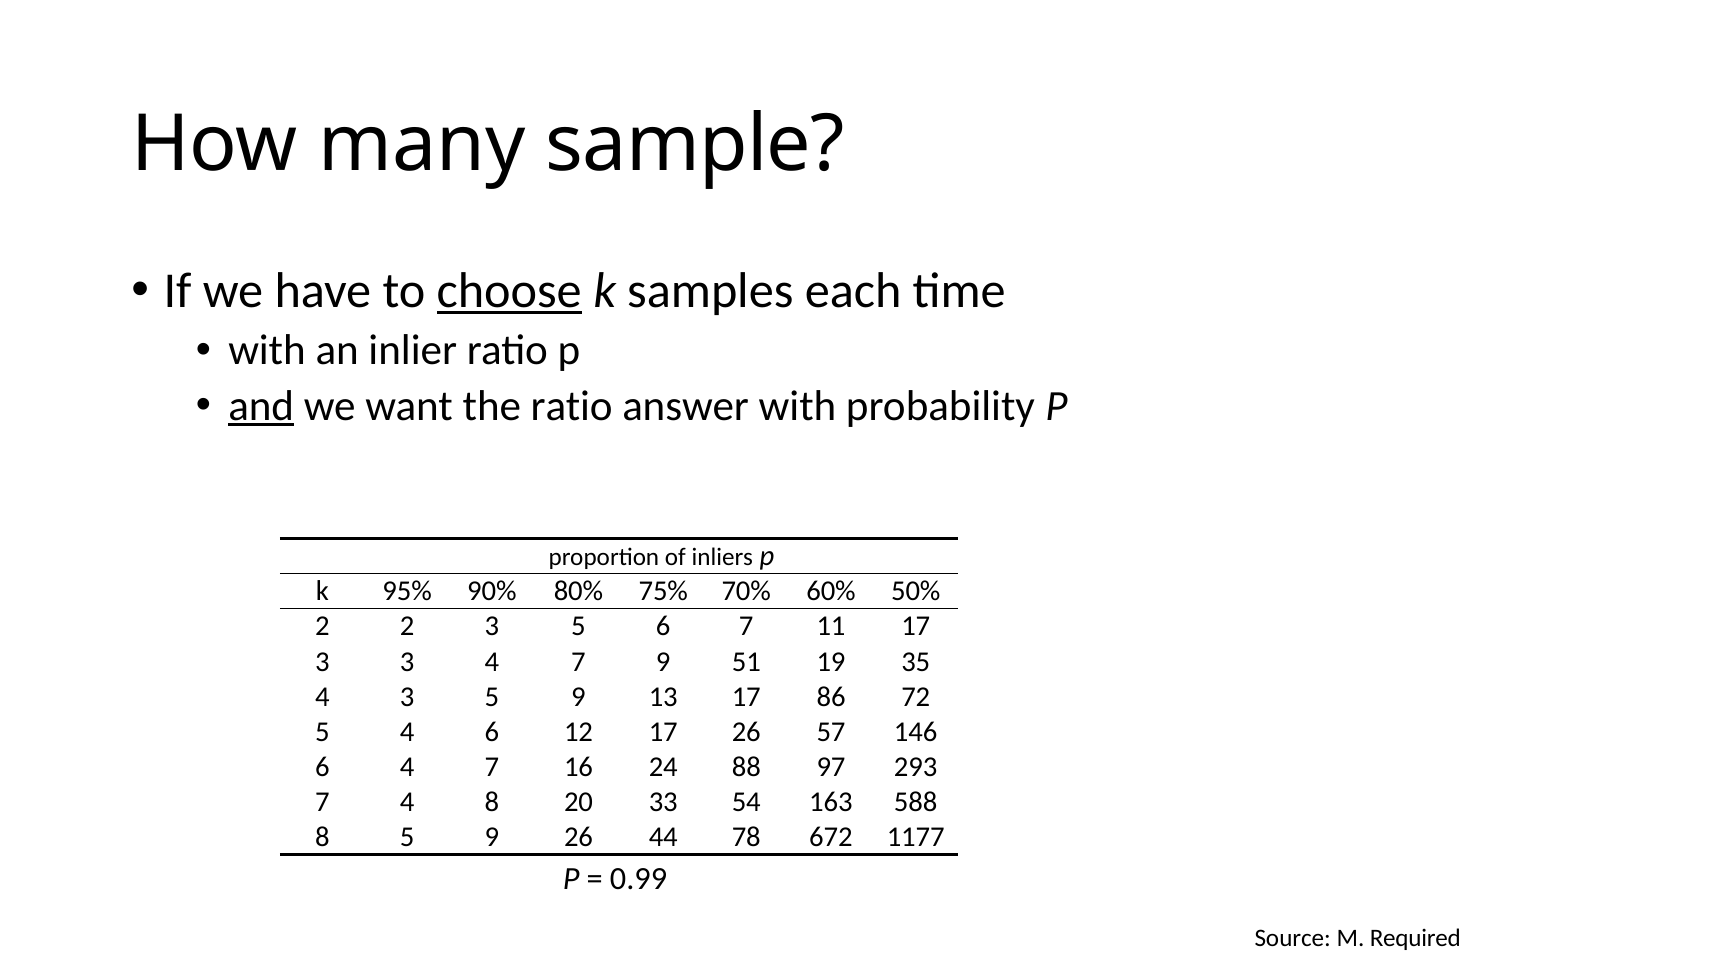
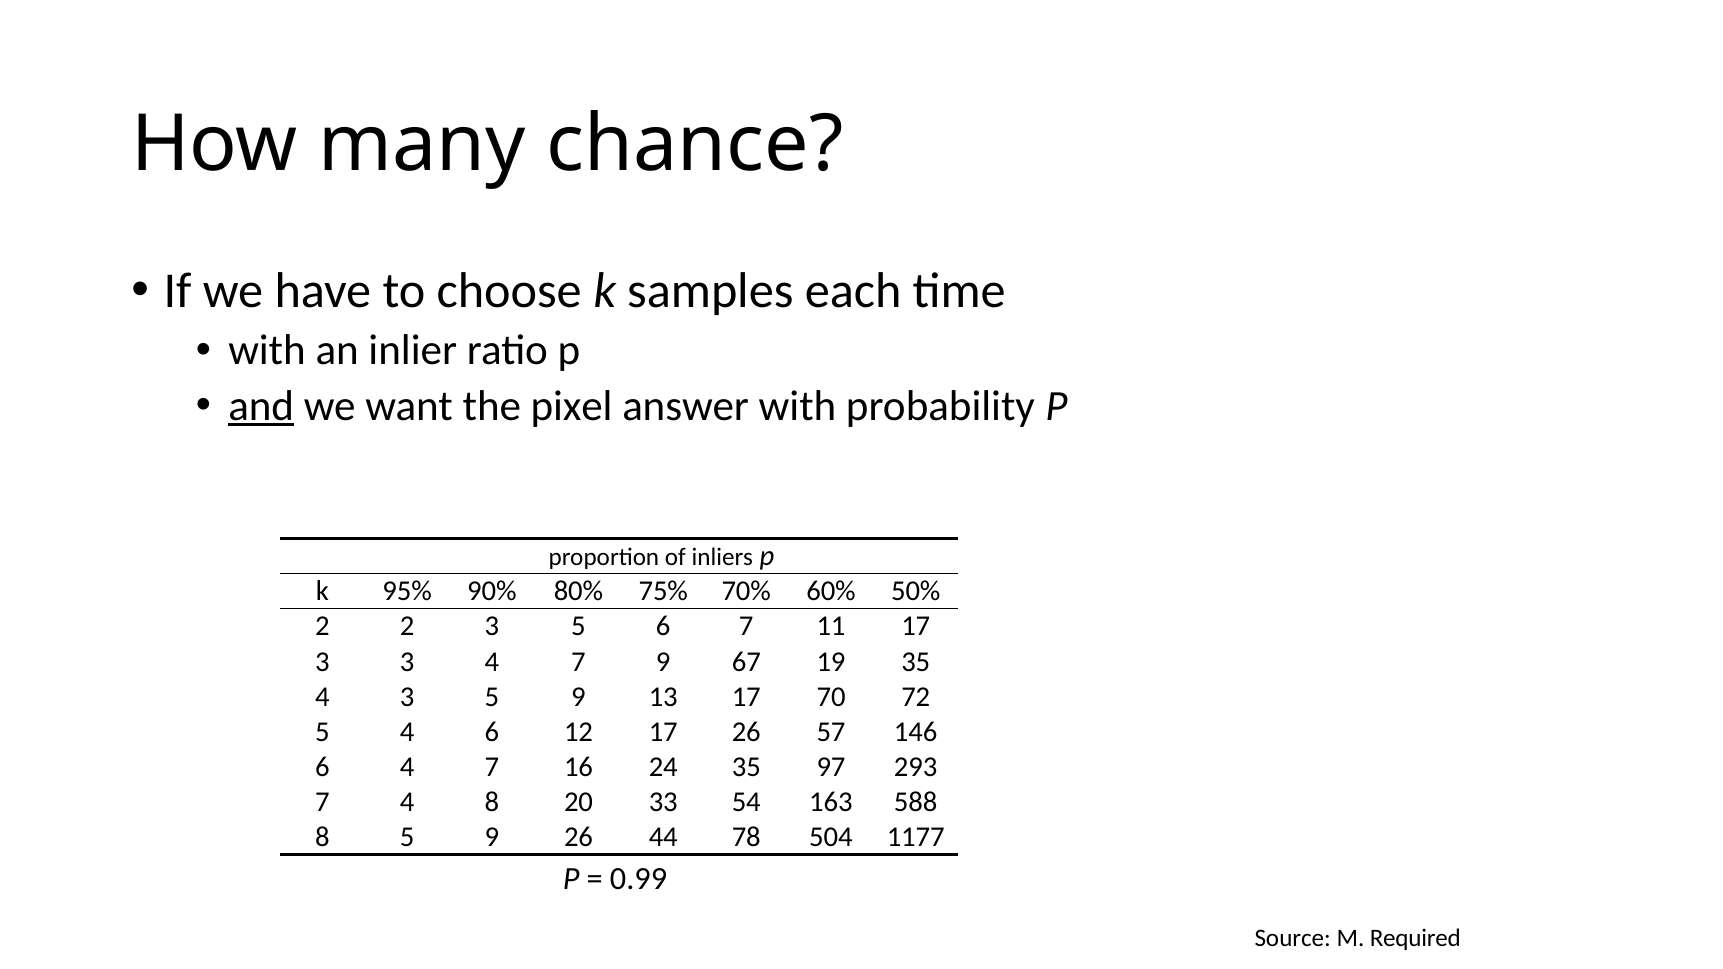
sample: sample -> chance
choose underline: present -> none
the ratio: ratio -> pixel
51: 51 -> 67
86: 86 -> 70
24 88: 88 -> 35
672: 672 -> 504
